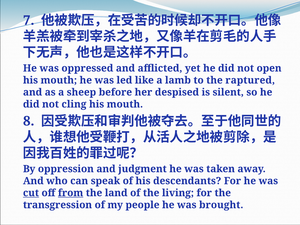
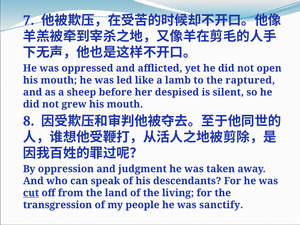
cling: cling -> grew
from underline: present -> none
brought: brought -> sanctify
